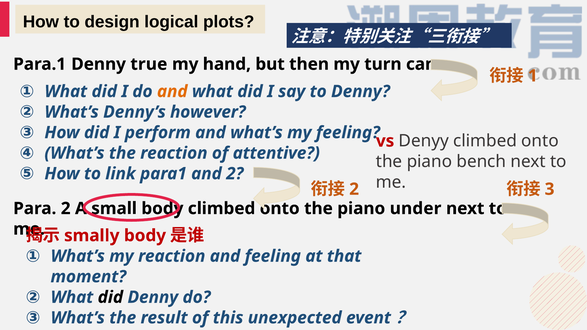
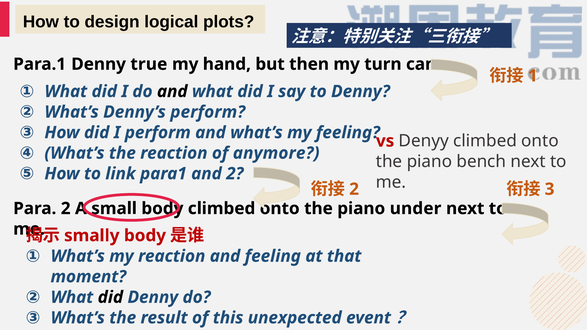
and at (172, 91) colour: orange -> black
Denny’s however: however -> perform
attentive: attentive -> anymore
